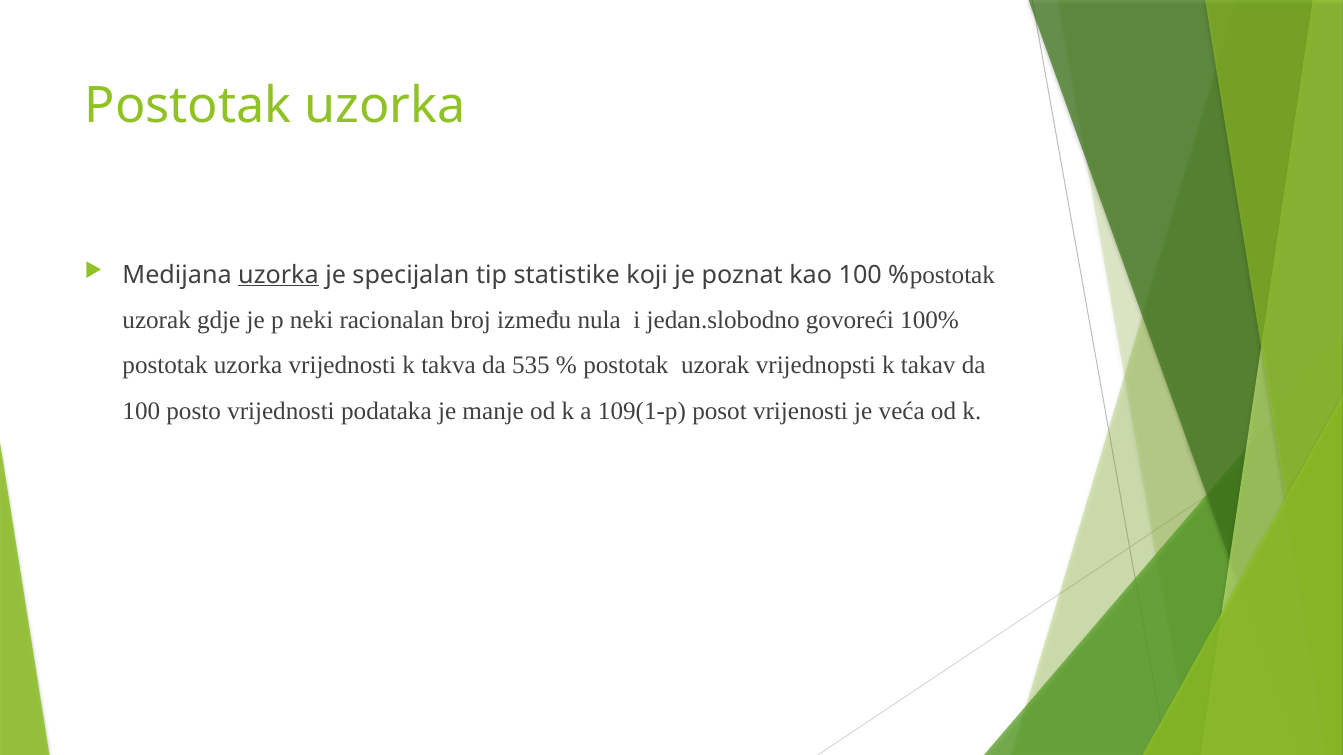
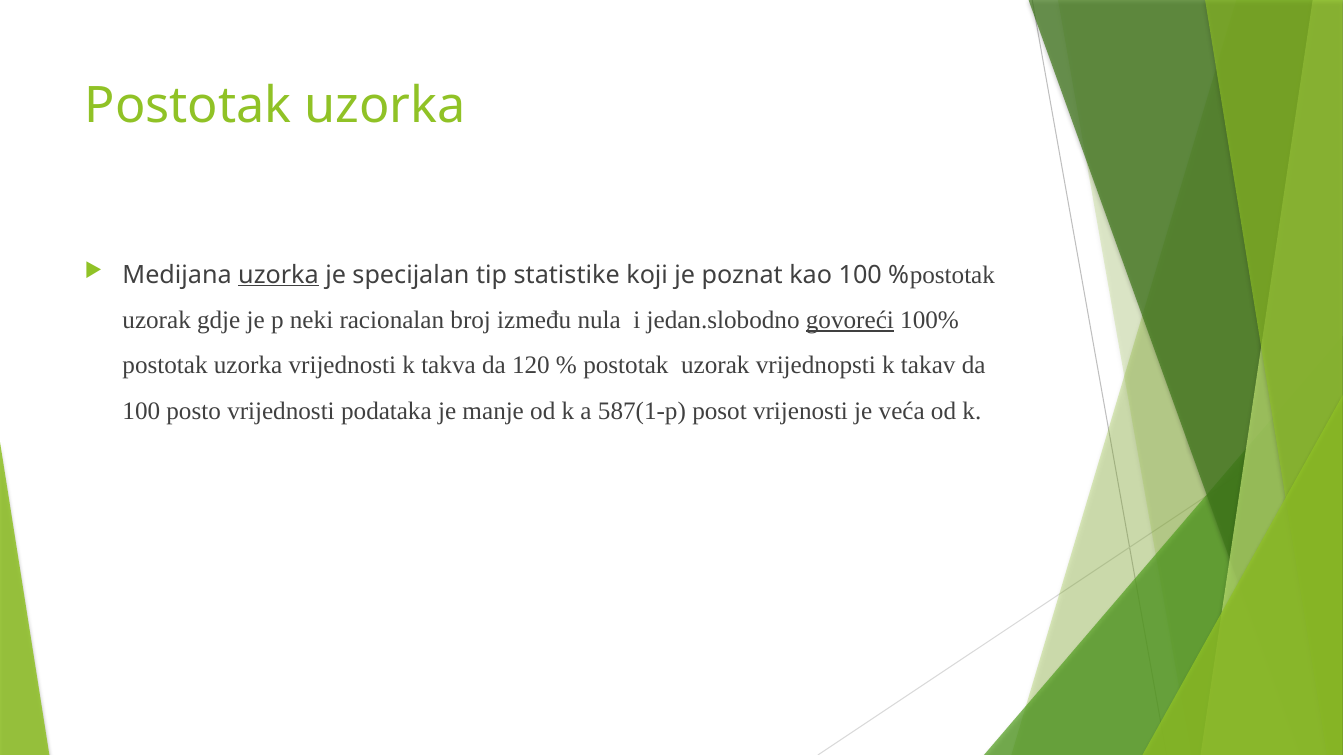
govoreći underline: none -> present
535: 535 -> 120
109(1-p: 109(1-p -> 587(1-p
